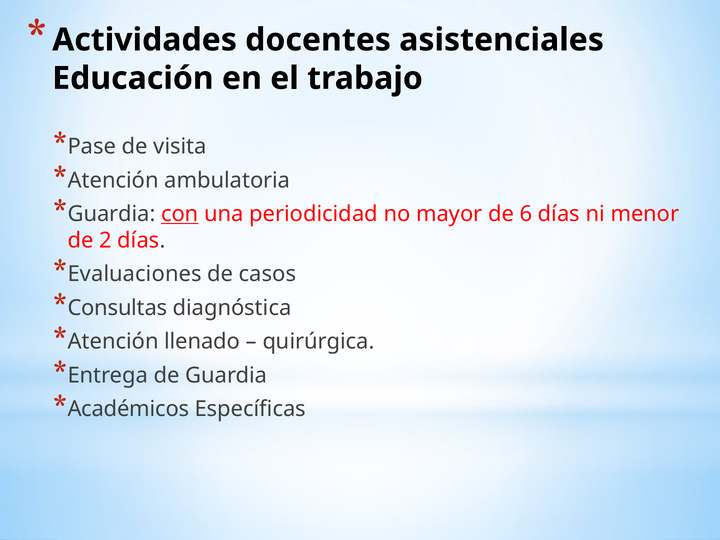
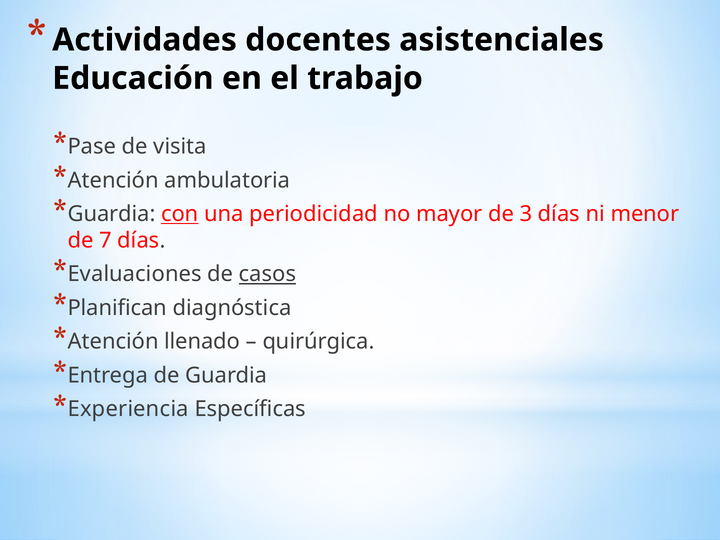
6: 6 -> 3
2: 2 -> 7
casos underline: none -> present
Consultas: Consultas -> Planifican
Académicos: Académicos -> Experiencia
